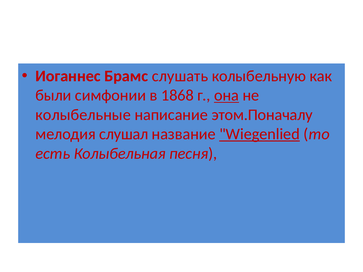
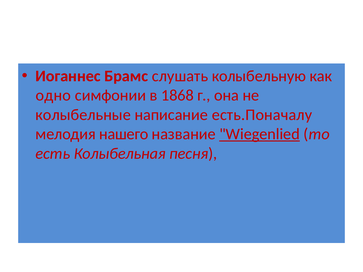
были: были -> одно
она underline: present -> none
этом.Поначалу: этом.Поначалу -> есть.Поначалу
слушал: слушал -> нашего
